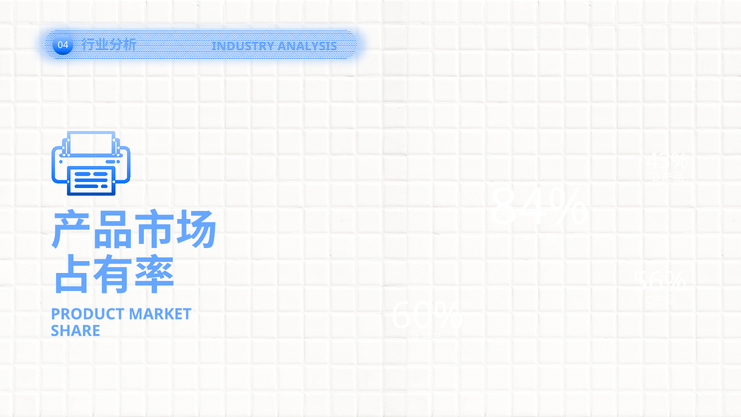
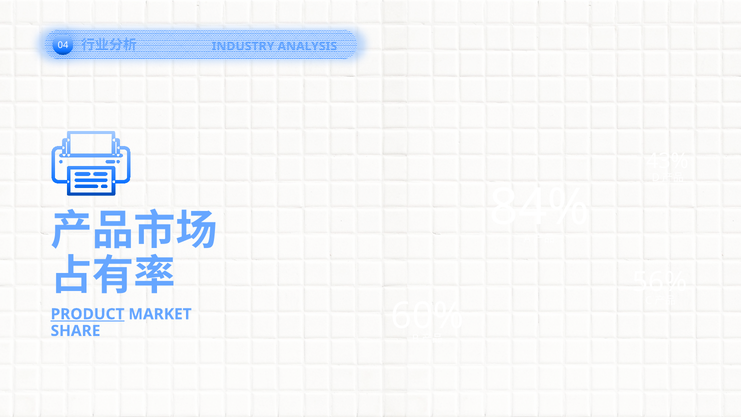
PRODUCT underline: none -> present
